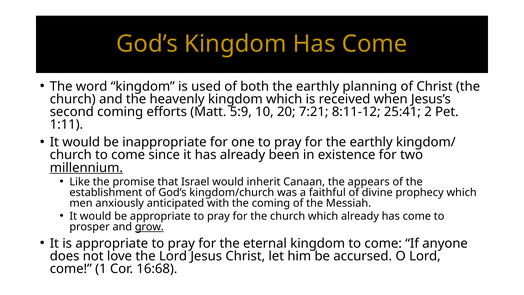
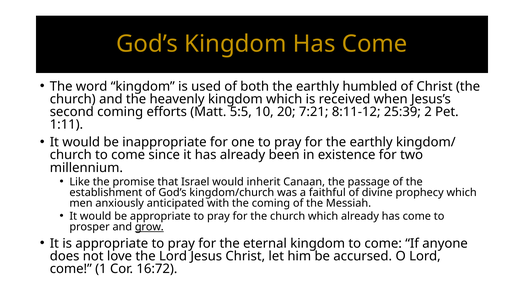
planning: planning -> humbled
5:9: 5:9 -> 5:5
25:41: 25:41 -> 25:39
millennium underline: present -> none
appears: appears -> passage
16:68: 16:68 -> 16:72
